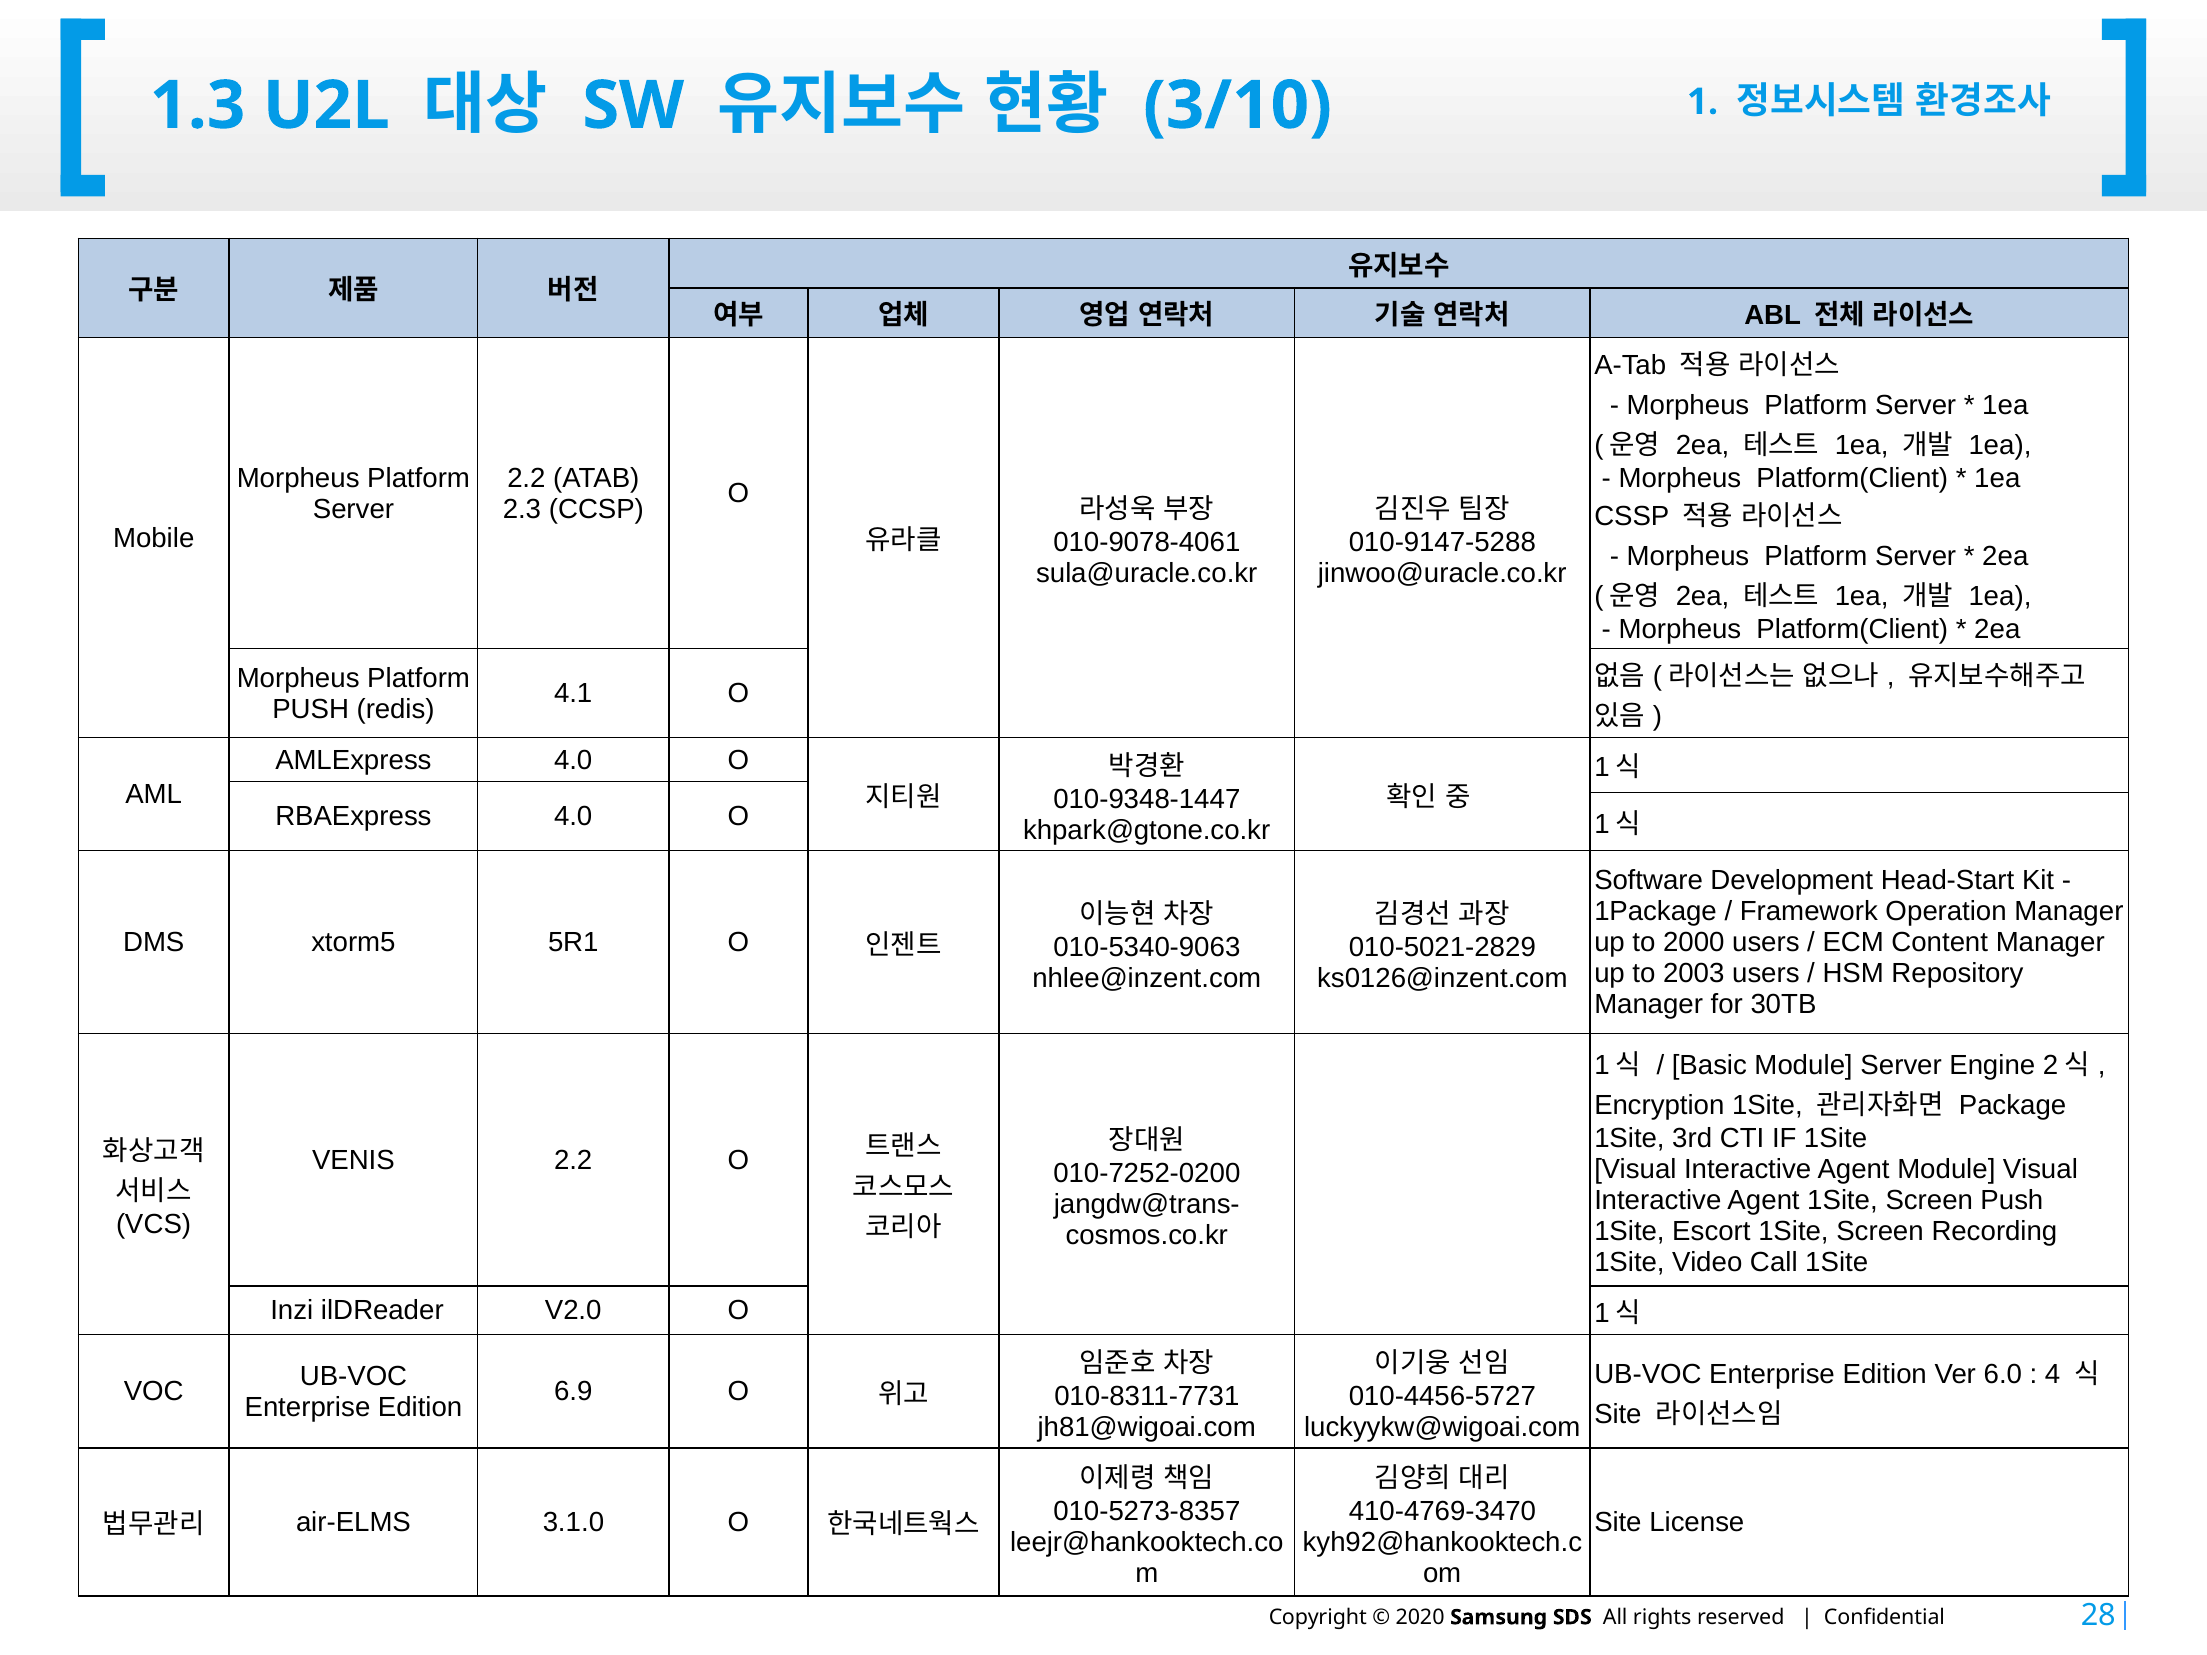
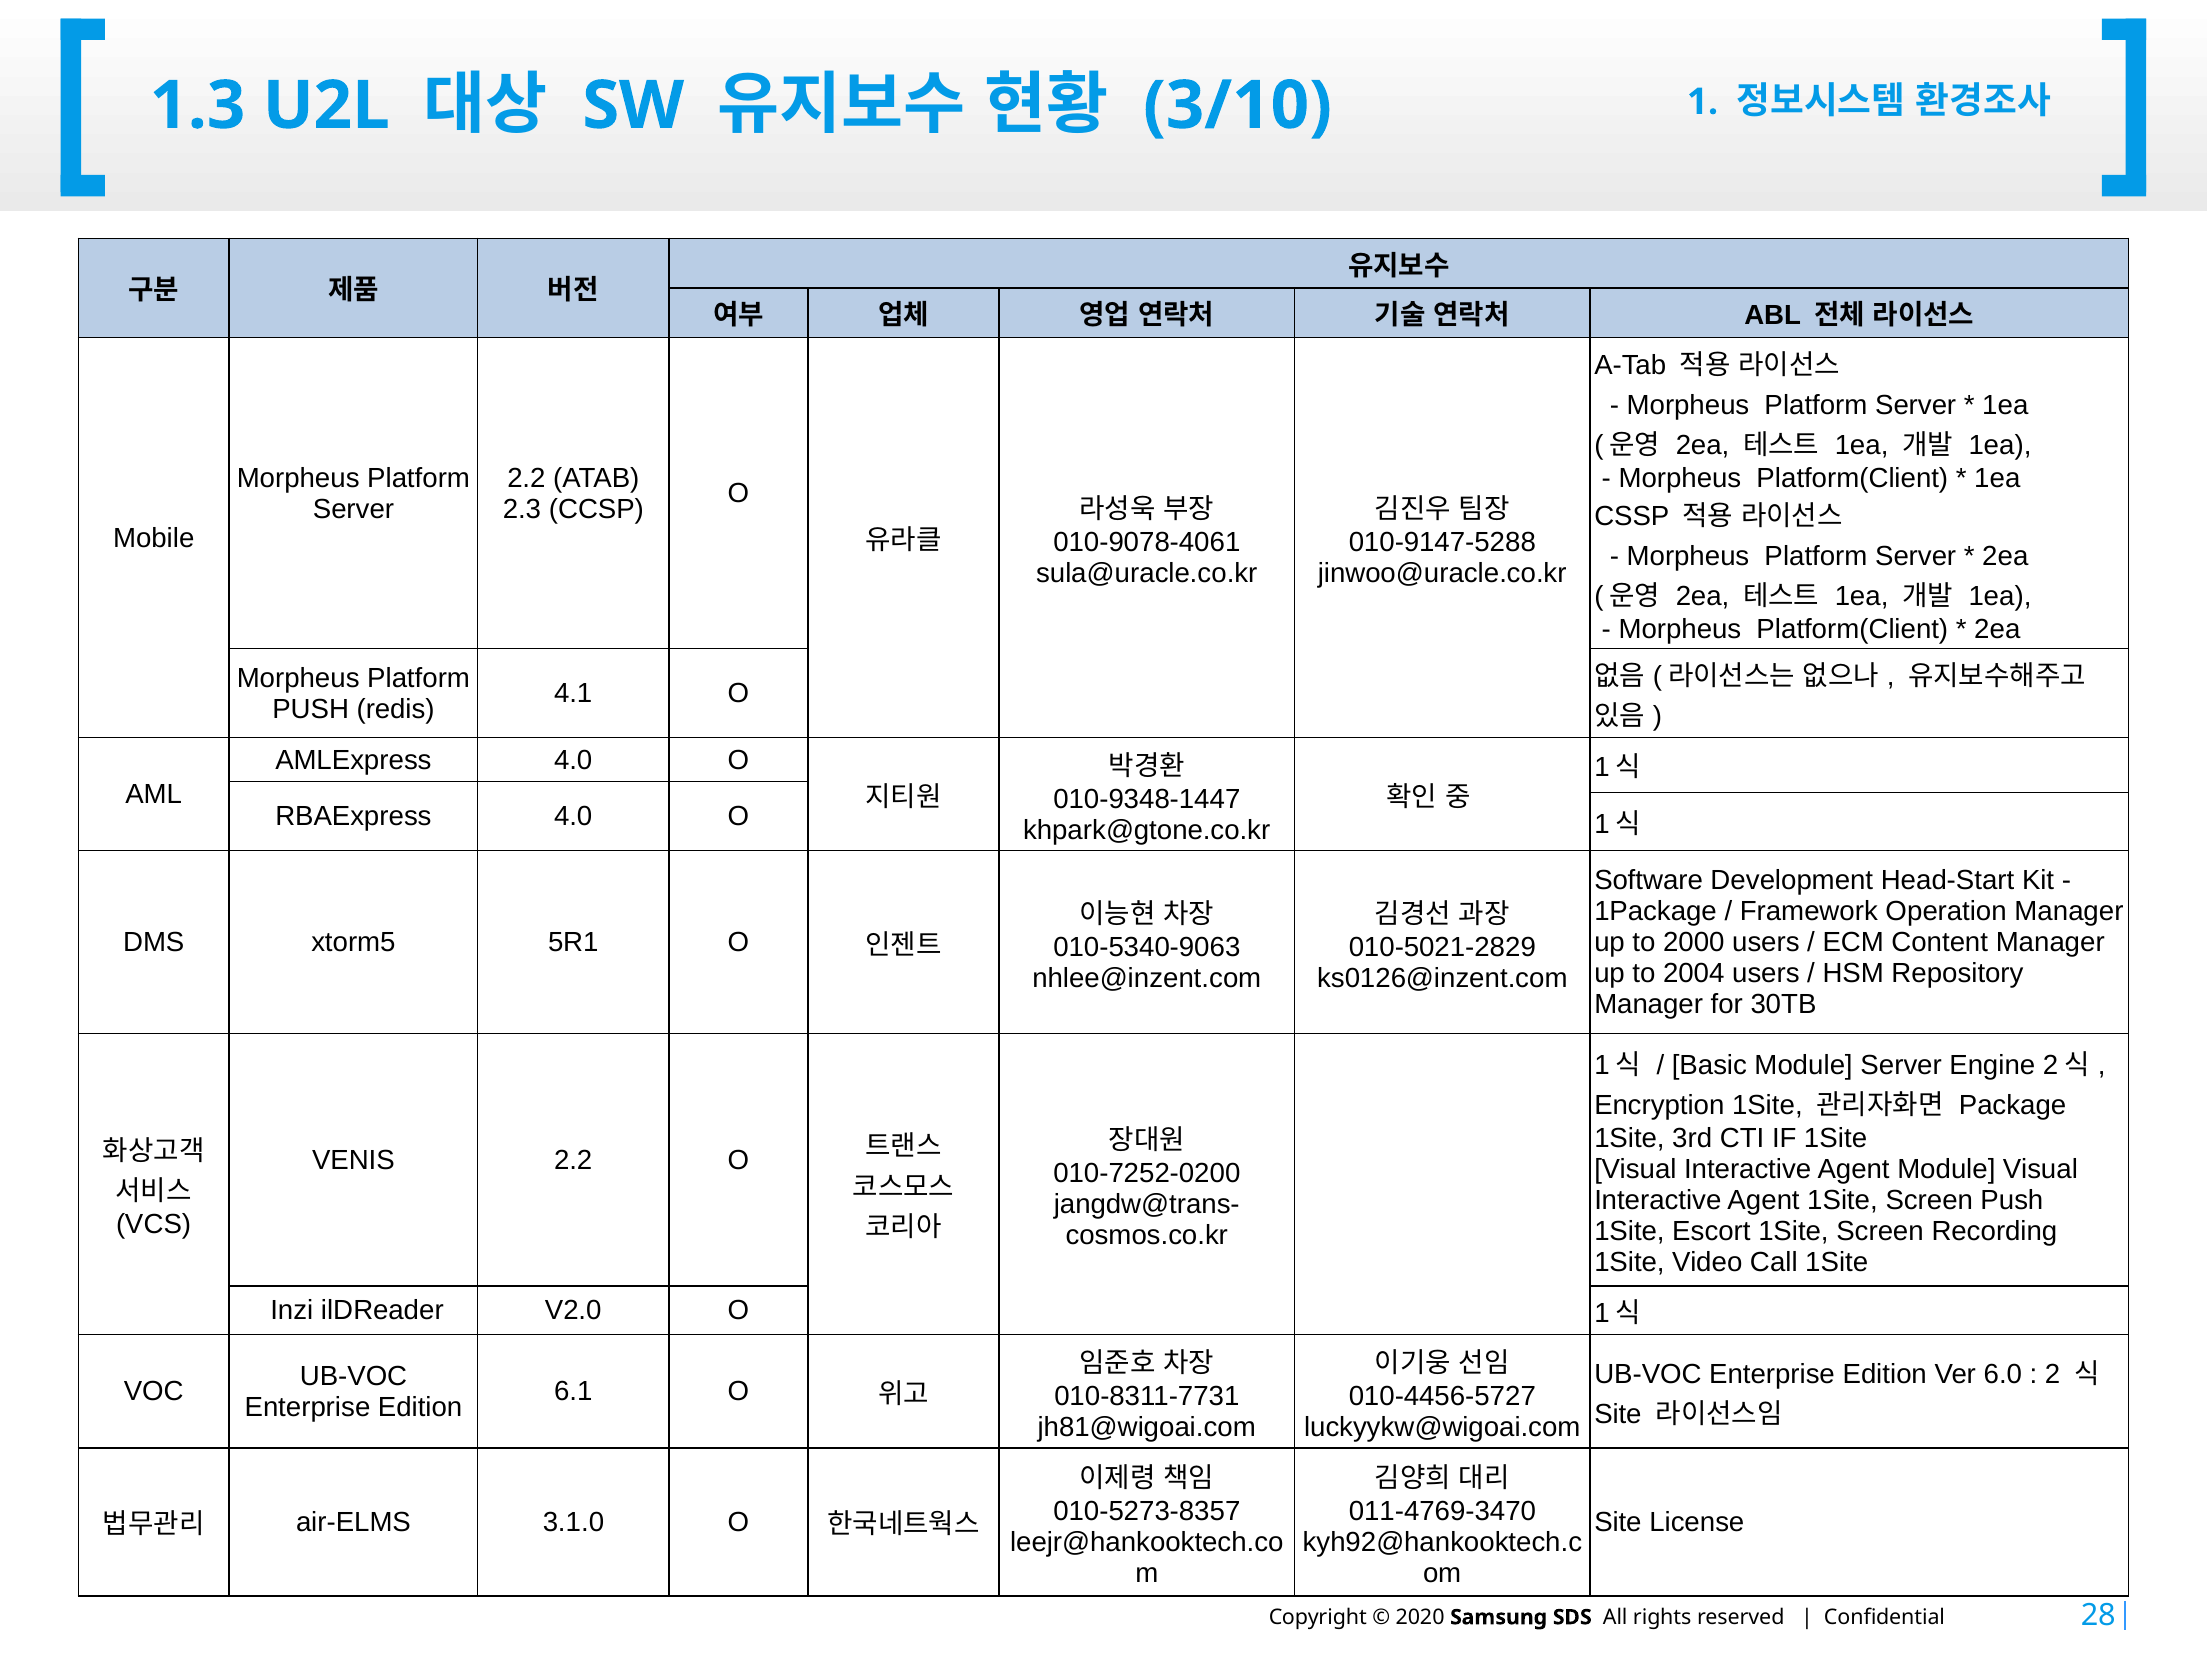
2003: 2003 -> 2004
4: 4 -> 2
6.9: 6.9 -> 6.1
410-4769-3470: 410-4769-3470 -> 011-4769-3470
